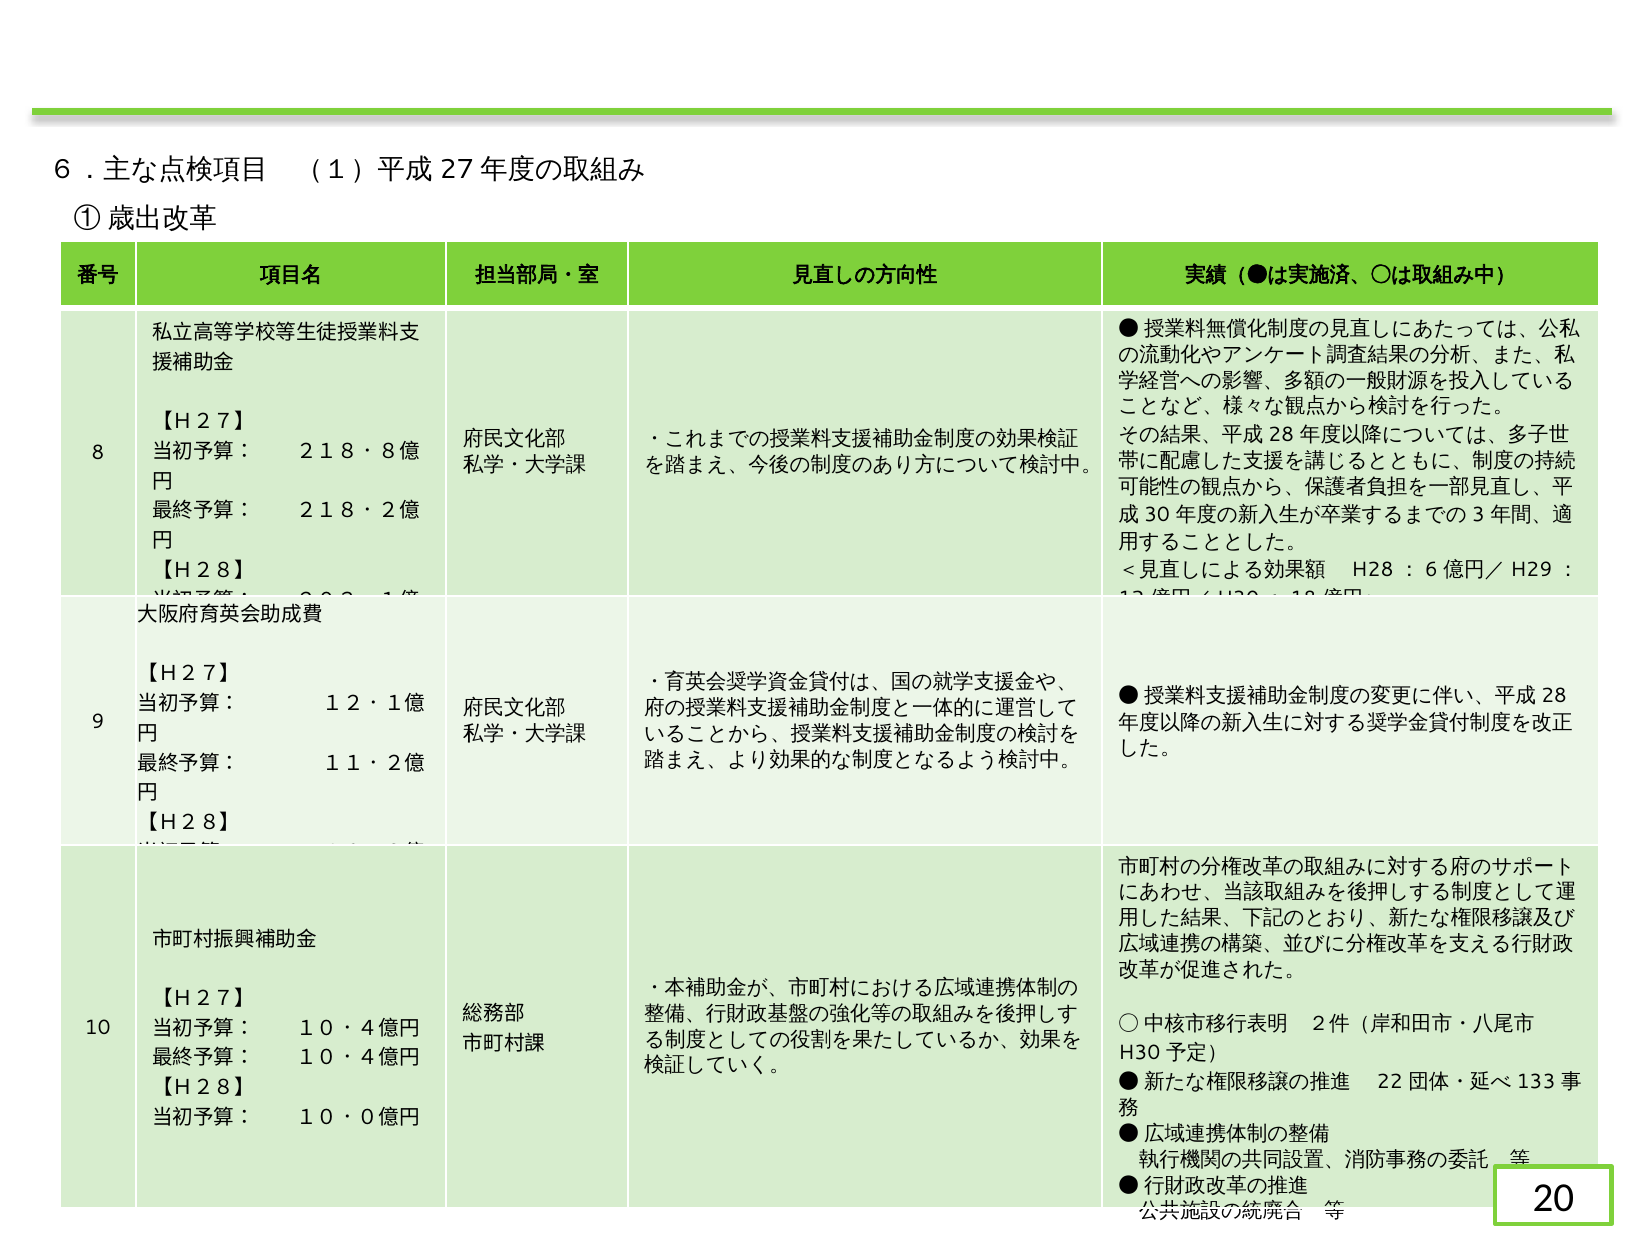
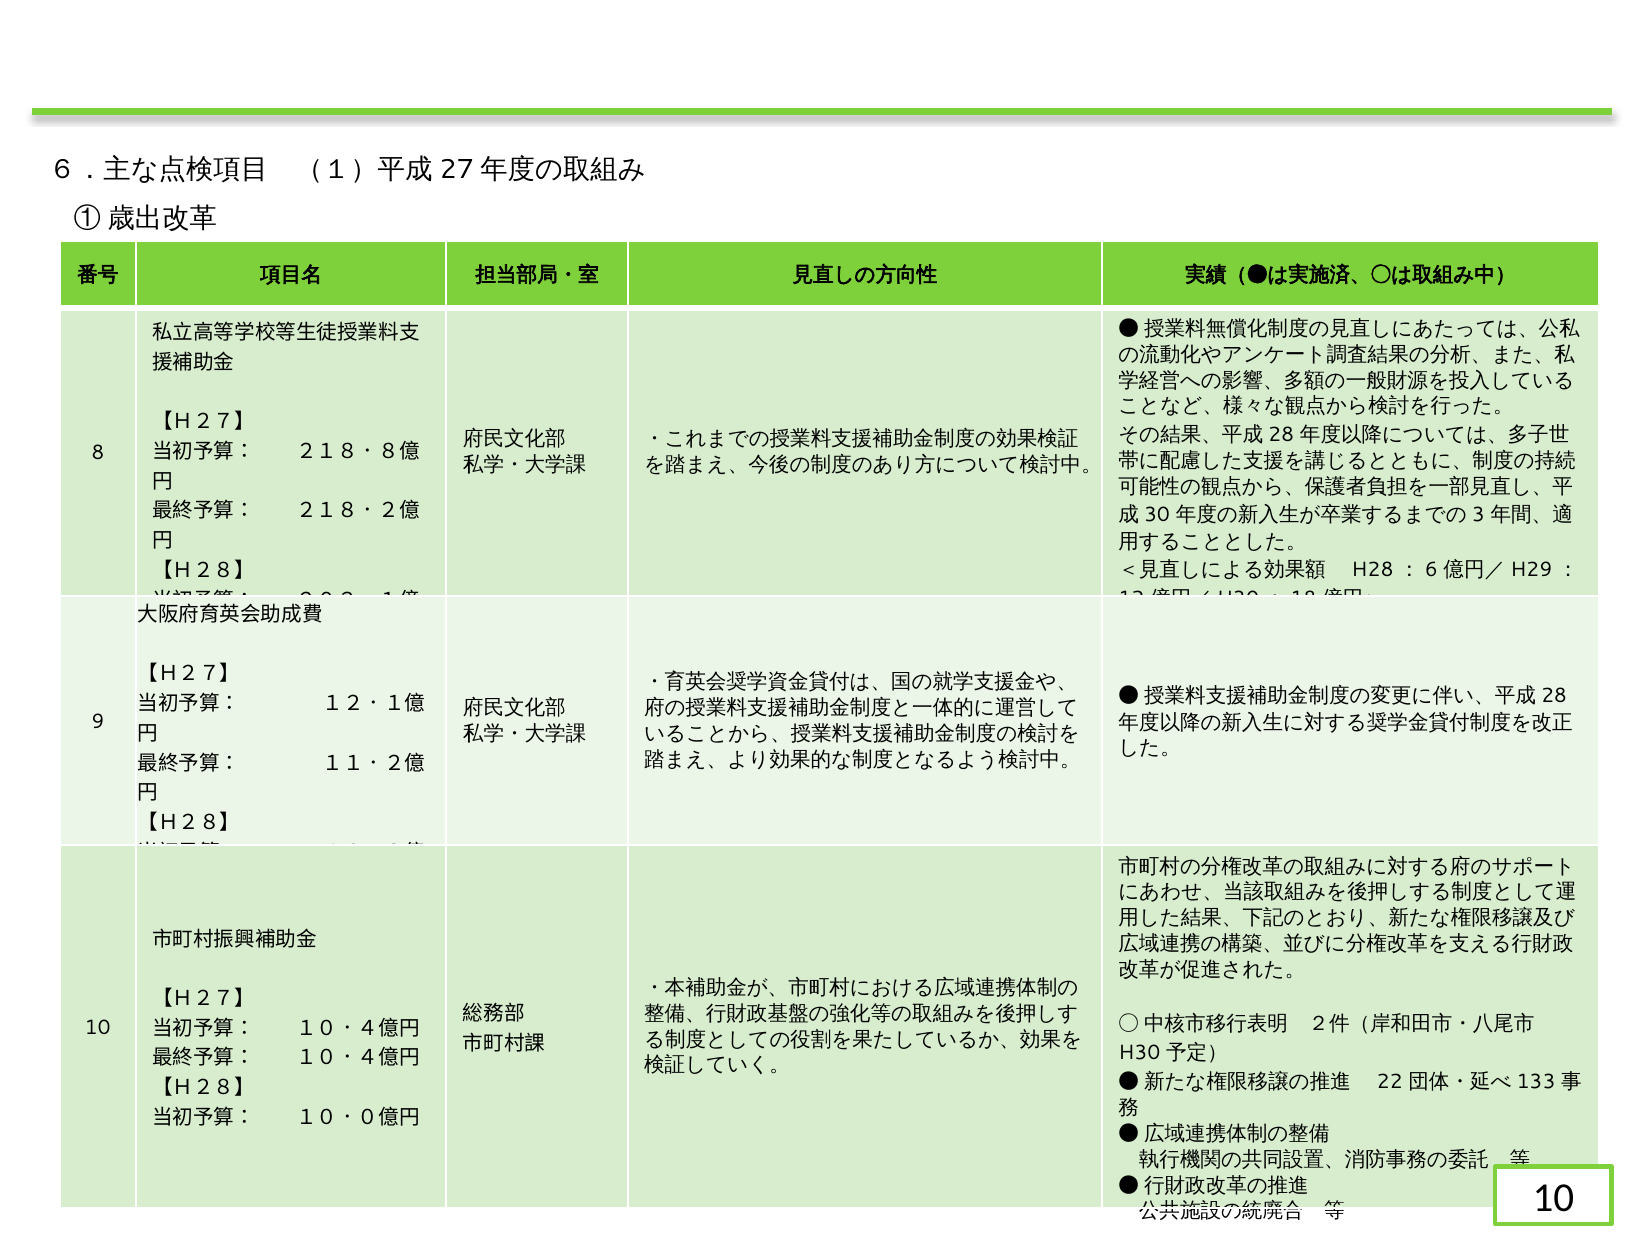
20 at (1553, 1198): 20 -> 10
